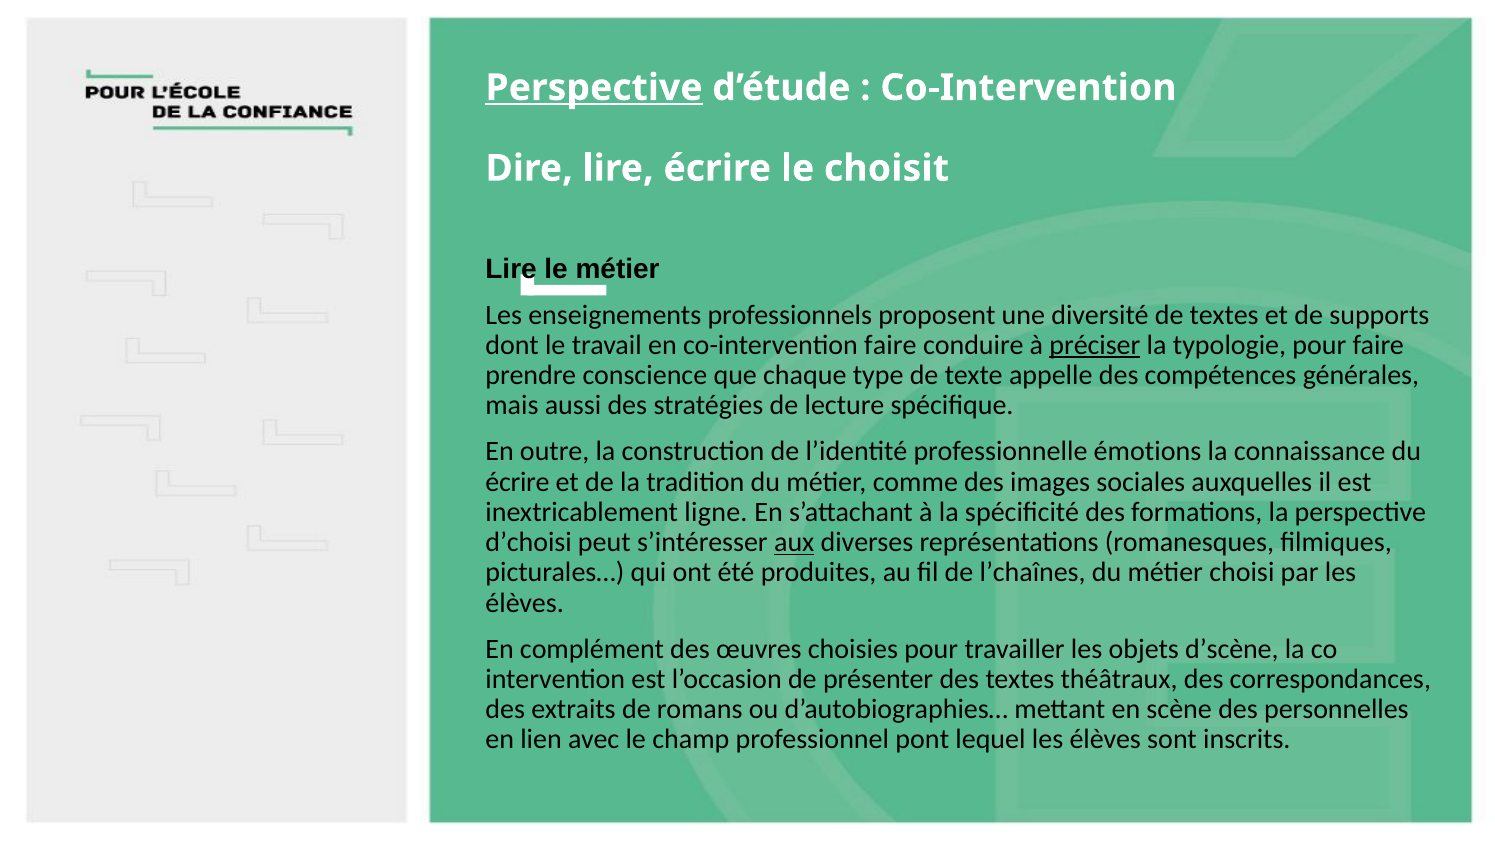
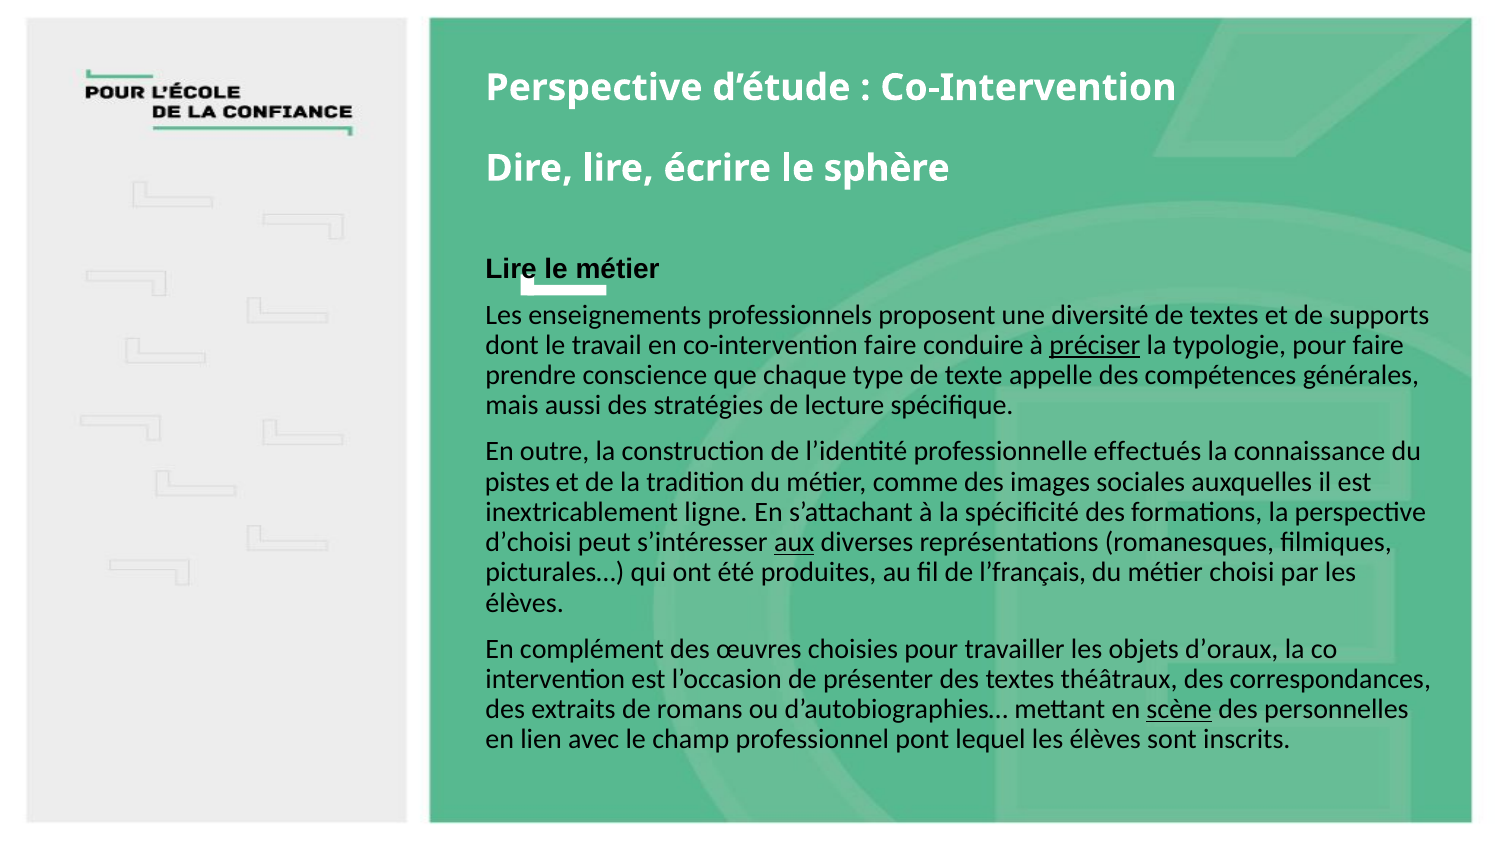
Perspective at (594, 88) underline: present -> none
choisit: choisit -> sphère
émotions: émotions -> effectués
écrire at (517, 482): écrire -> pistes
l’chaînes: l’chaînes -> l’français
d’scène: d’scène -> d’oraux
scène underline: none -> present
